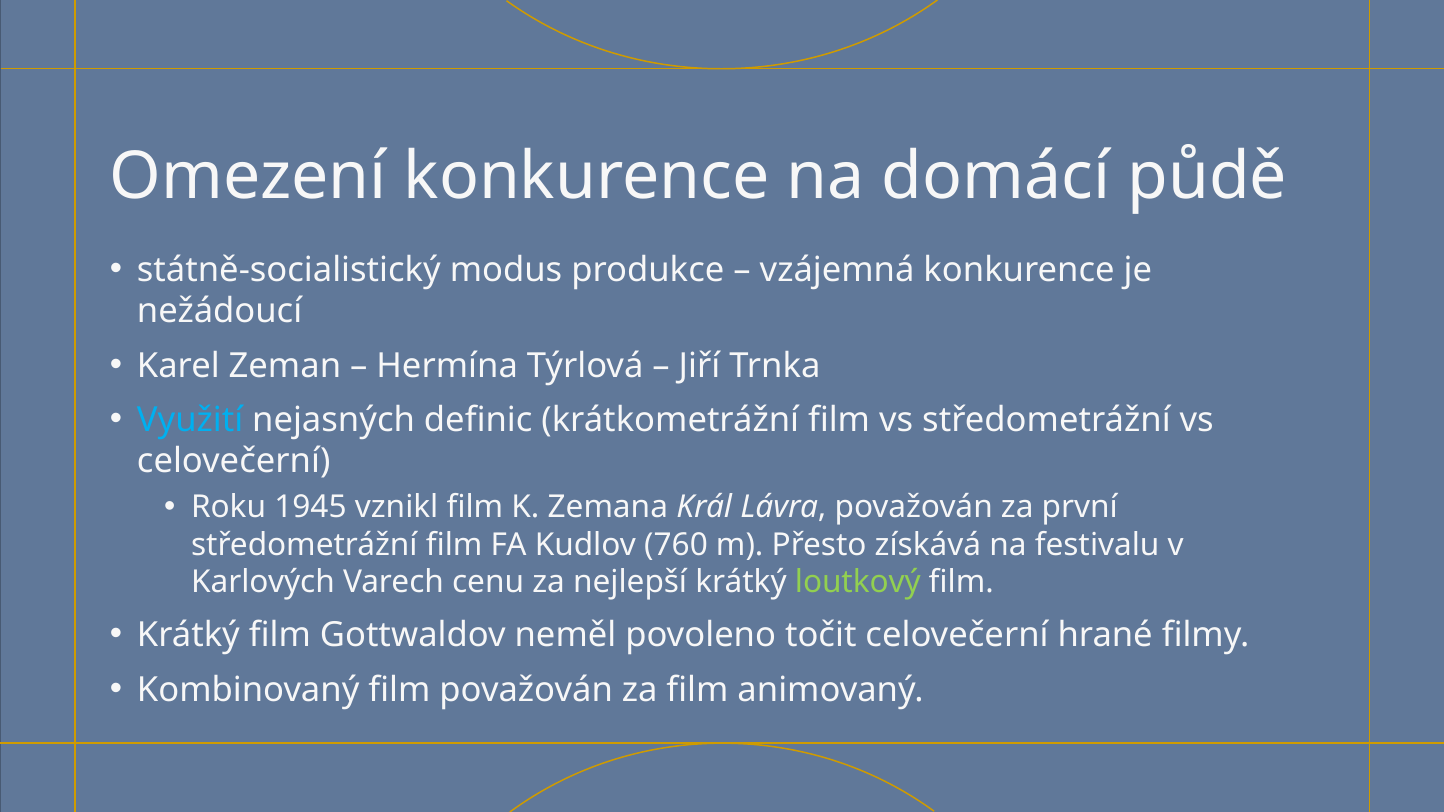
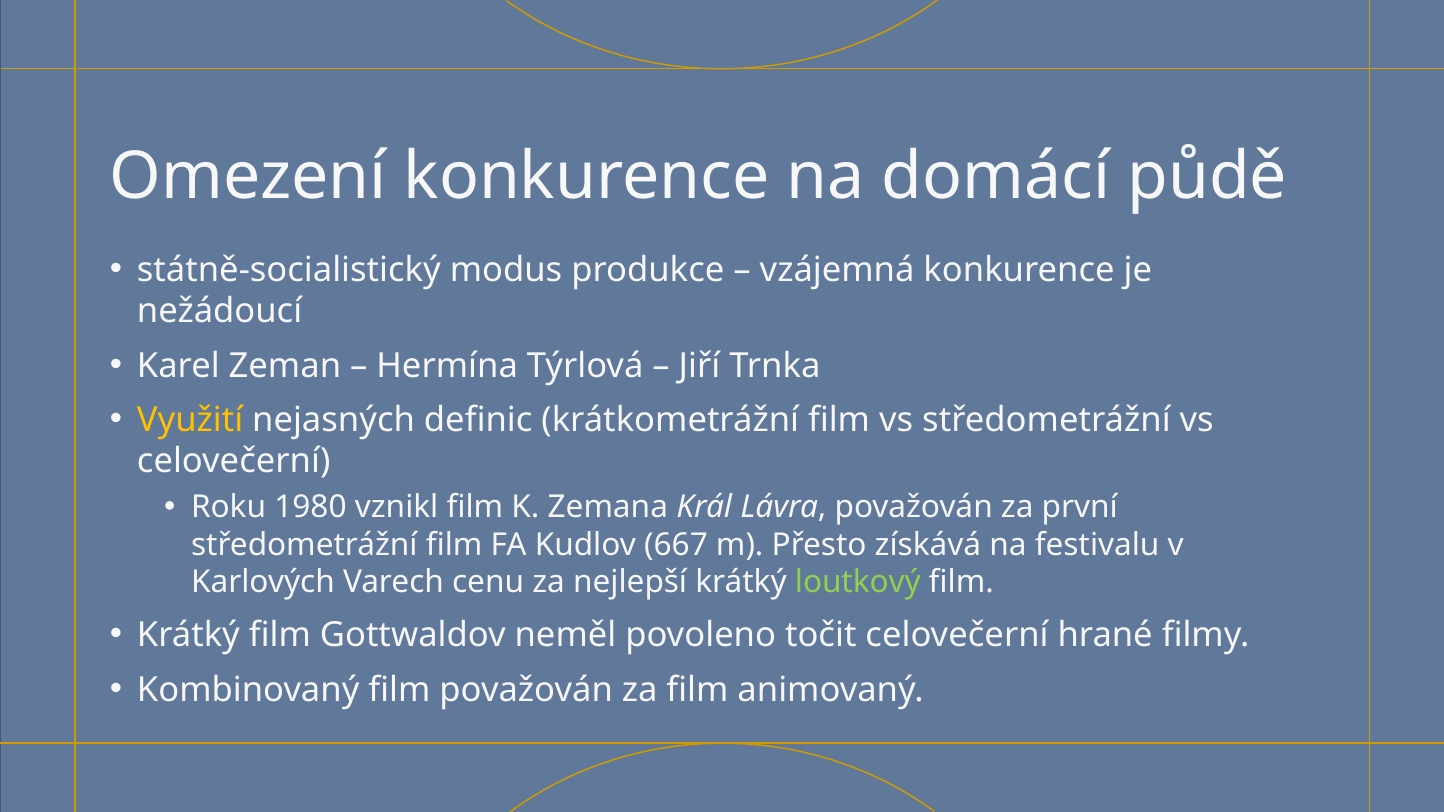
Využití colour: light blue -> yellow
1945: 1945 -> 1980
760: 760 -> 667
